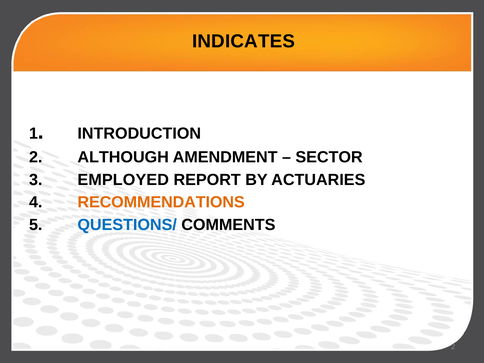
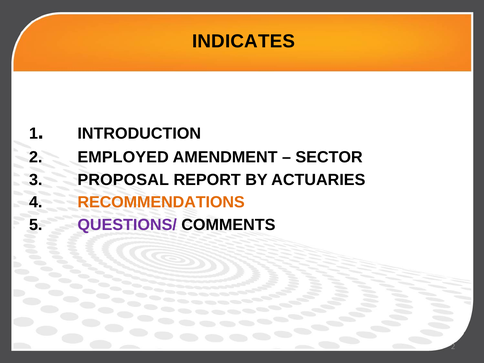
ALTHOUGH: ALTHOUGH -> EMPLOYED
EMPLOYED: EMPLOYED -> PROPOSAL
QUESTIONS/ colour: blue -> purple
